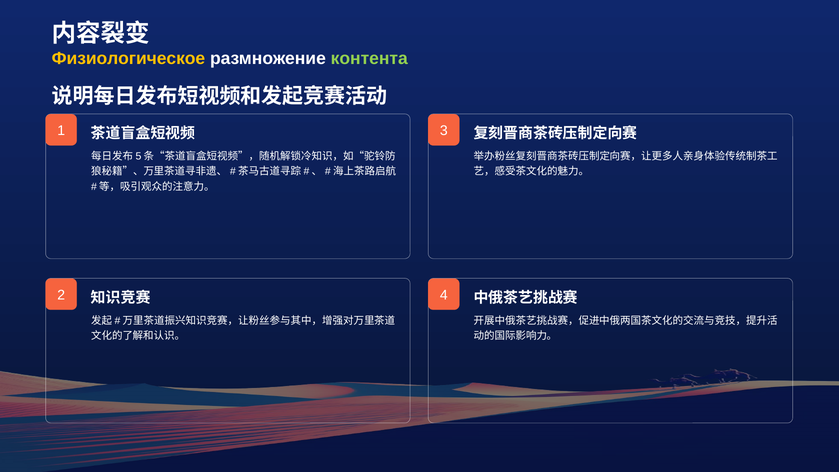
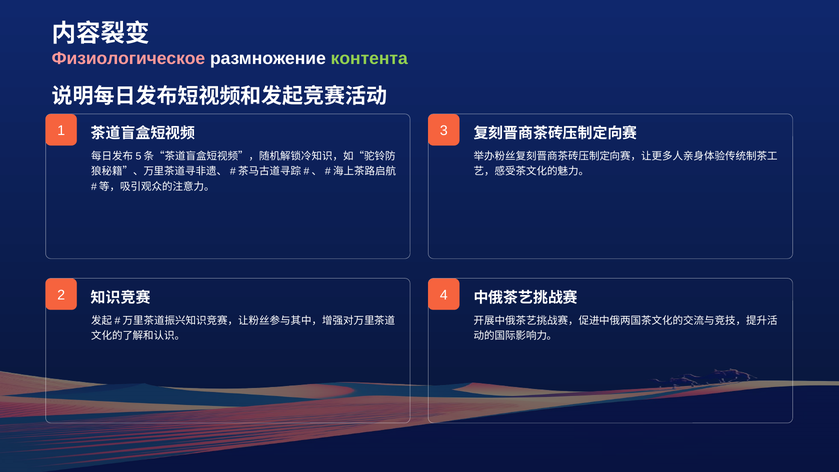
Физиологическое colour: yellow -> pink
